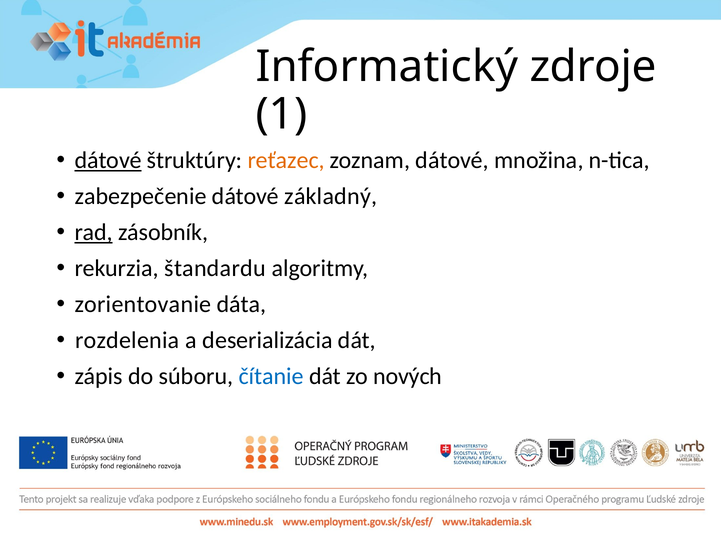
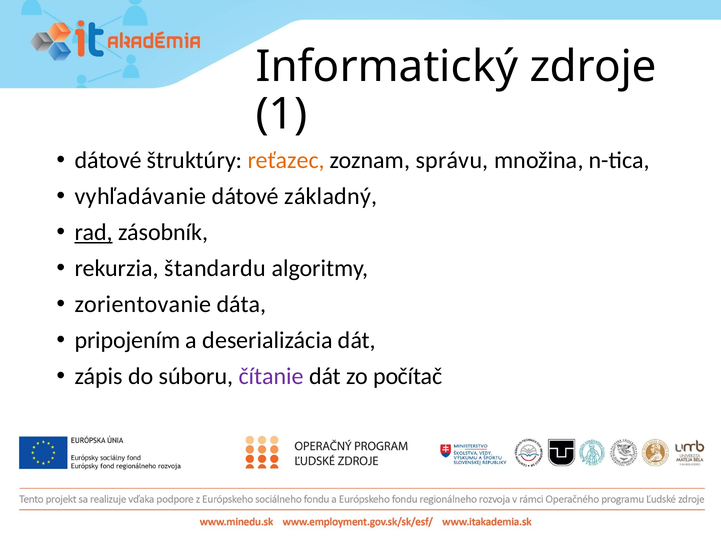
dátové at (108, 160) underline: present -> none
zoznam dátové: dátové -> správu
zabezpečenie: zabezpečenie -> vyhľadávanie
rozdelenia: rozdelenia -> pripojením
čítanie colour: blue -> purple
nových: nových -> počítač
